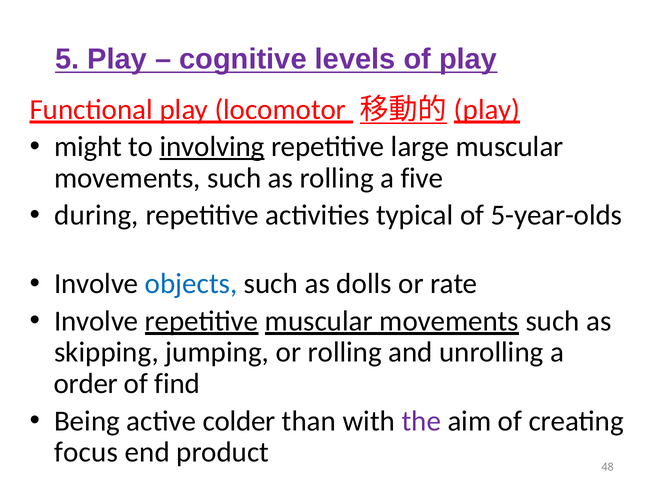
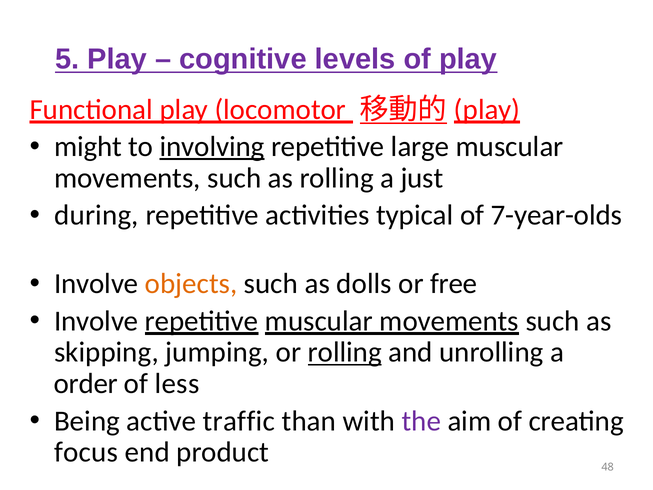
five: five -> just
5-year-olds: 5-year-olds -> 7-year-olds
objects colour: blue -> orange
rate: rate -> free
rolling at (345, 352) underline: none -> present
find: find -> less
colder: colder -> traffic
